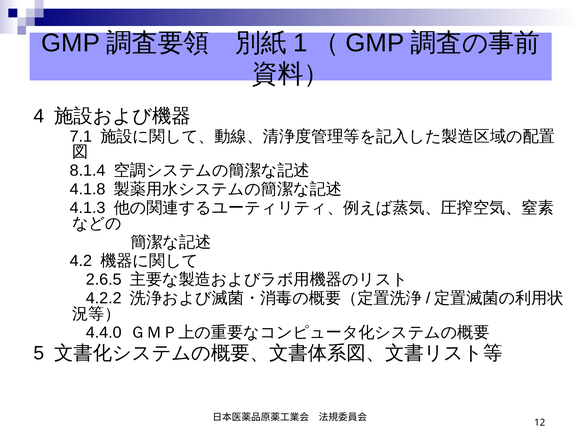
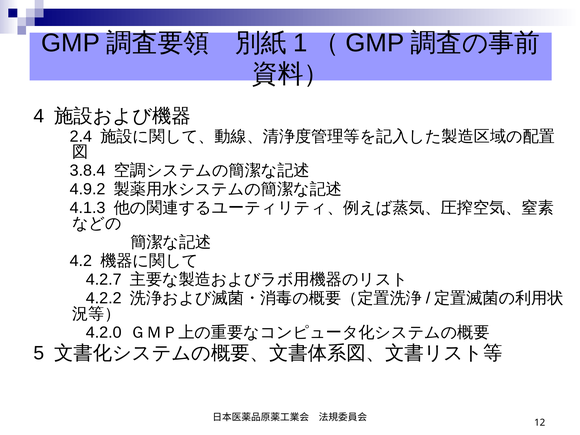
7.1: 7.1 -> 2.4
8.1.4: 8.1.4 -> 3.8.4
4.1.8: 4.1.8 -> 4.9.2
2.6.5: 2.6.5 -> 4.2.7
4.4.0: 4.4.0 -> 4.2.0
